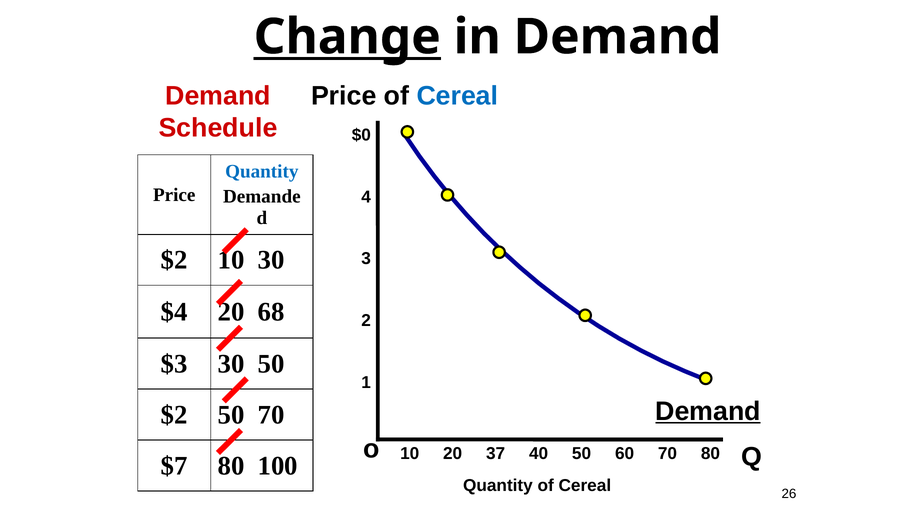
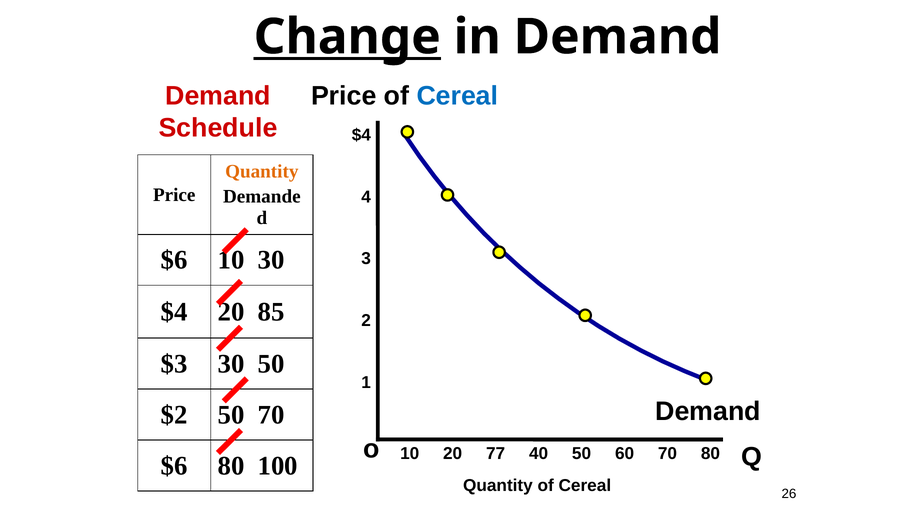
$0 at (361, 135): $0 -> $4
Quantity at (262, 172) colour: blue -> orange
$2 at (174, 260): $2 -> $6
68: 68 -> 85
Demand at (708, 412) underline: present -> none
37: 37 -> 77
$7 at (174, 466): $7 -> $6
